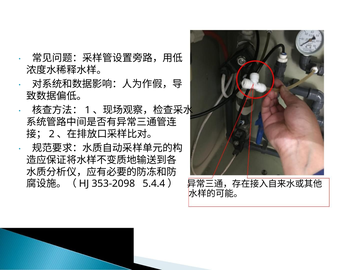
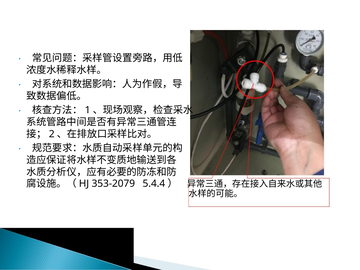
353-2098: 353-2098 -> 353-2079
